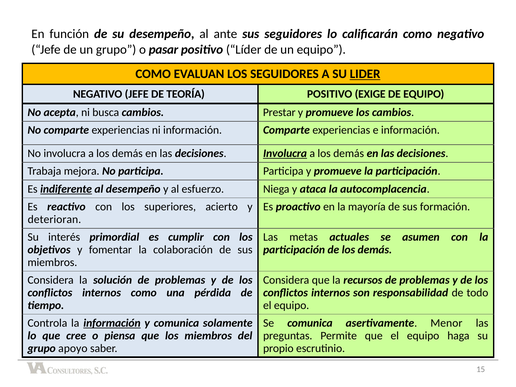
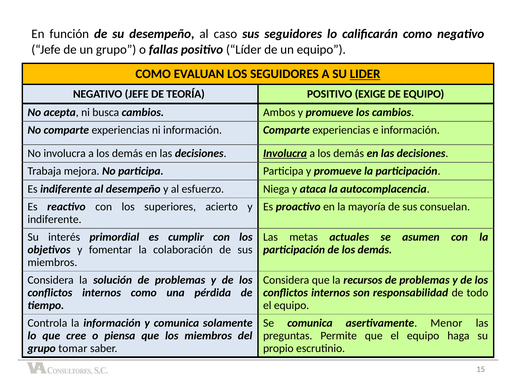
ante: ante -> caso
pasar: pasar -> fallas
Prestar: Prestar -> Ambos
indiferente at (66, 189) underline: present -> none
formación: formación -> consuelan
deterioran at (54, 219): deterioran -> indiferente
información at (112, 323) underline: present -> none
apoyo: apoyo -> tomar
